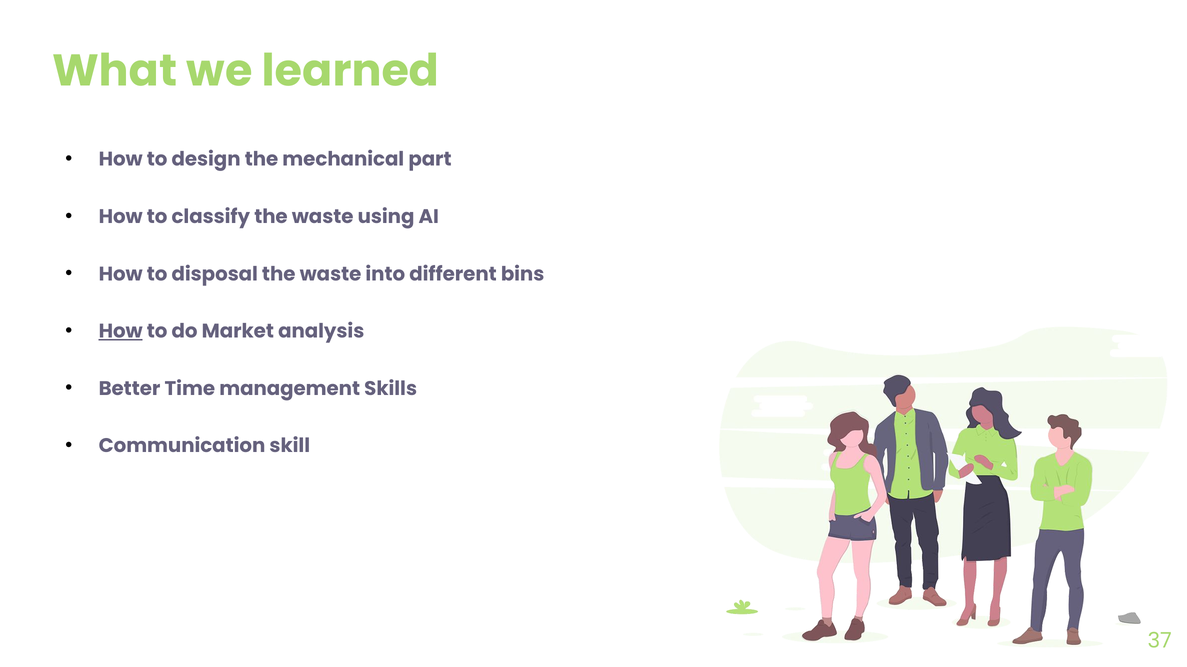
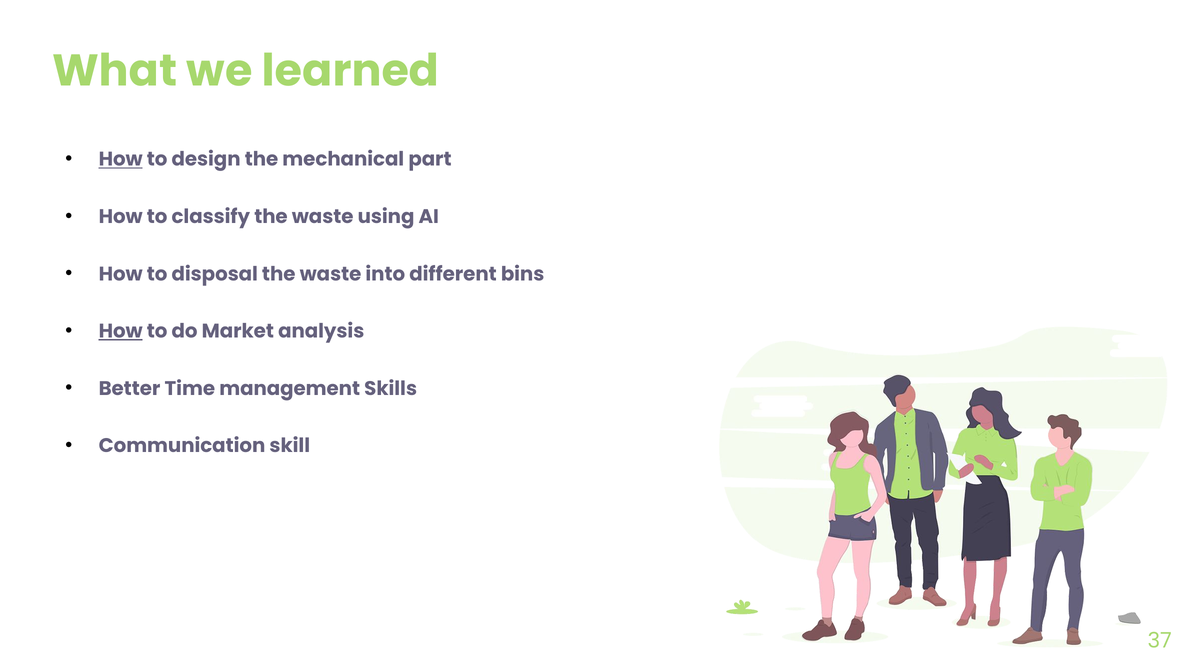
How at (121, 160) underline: none -> present
